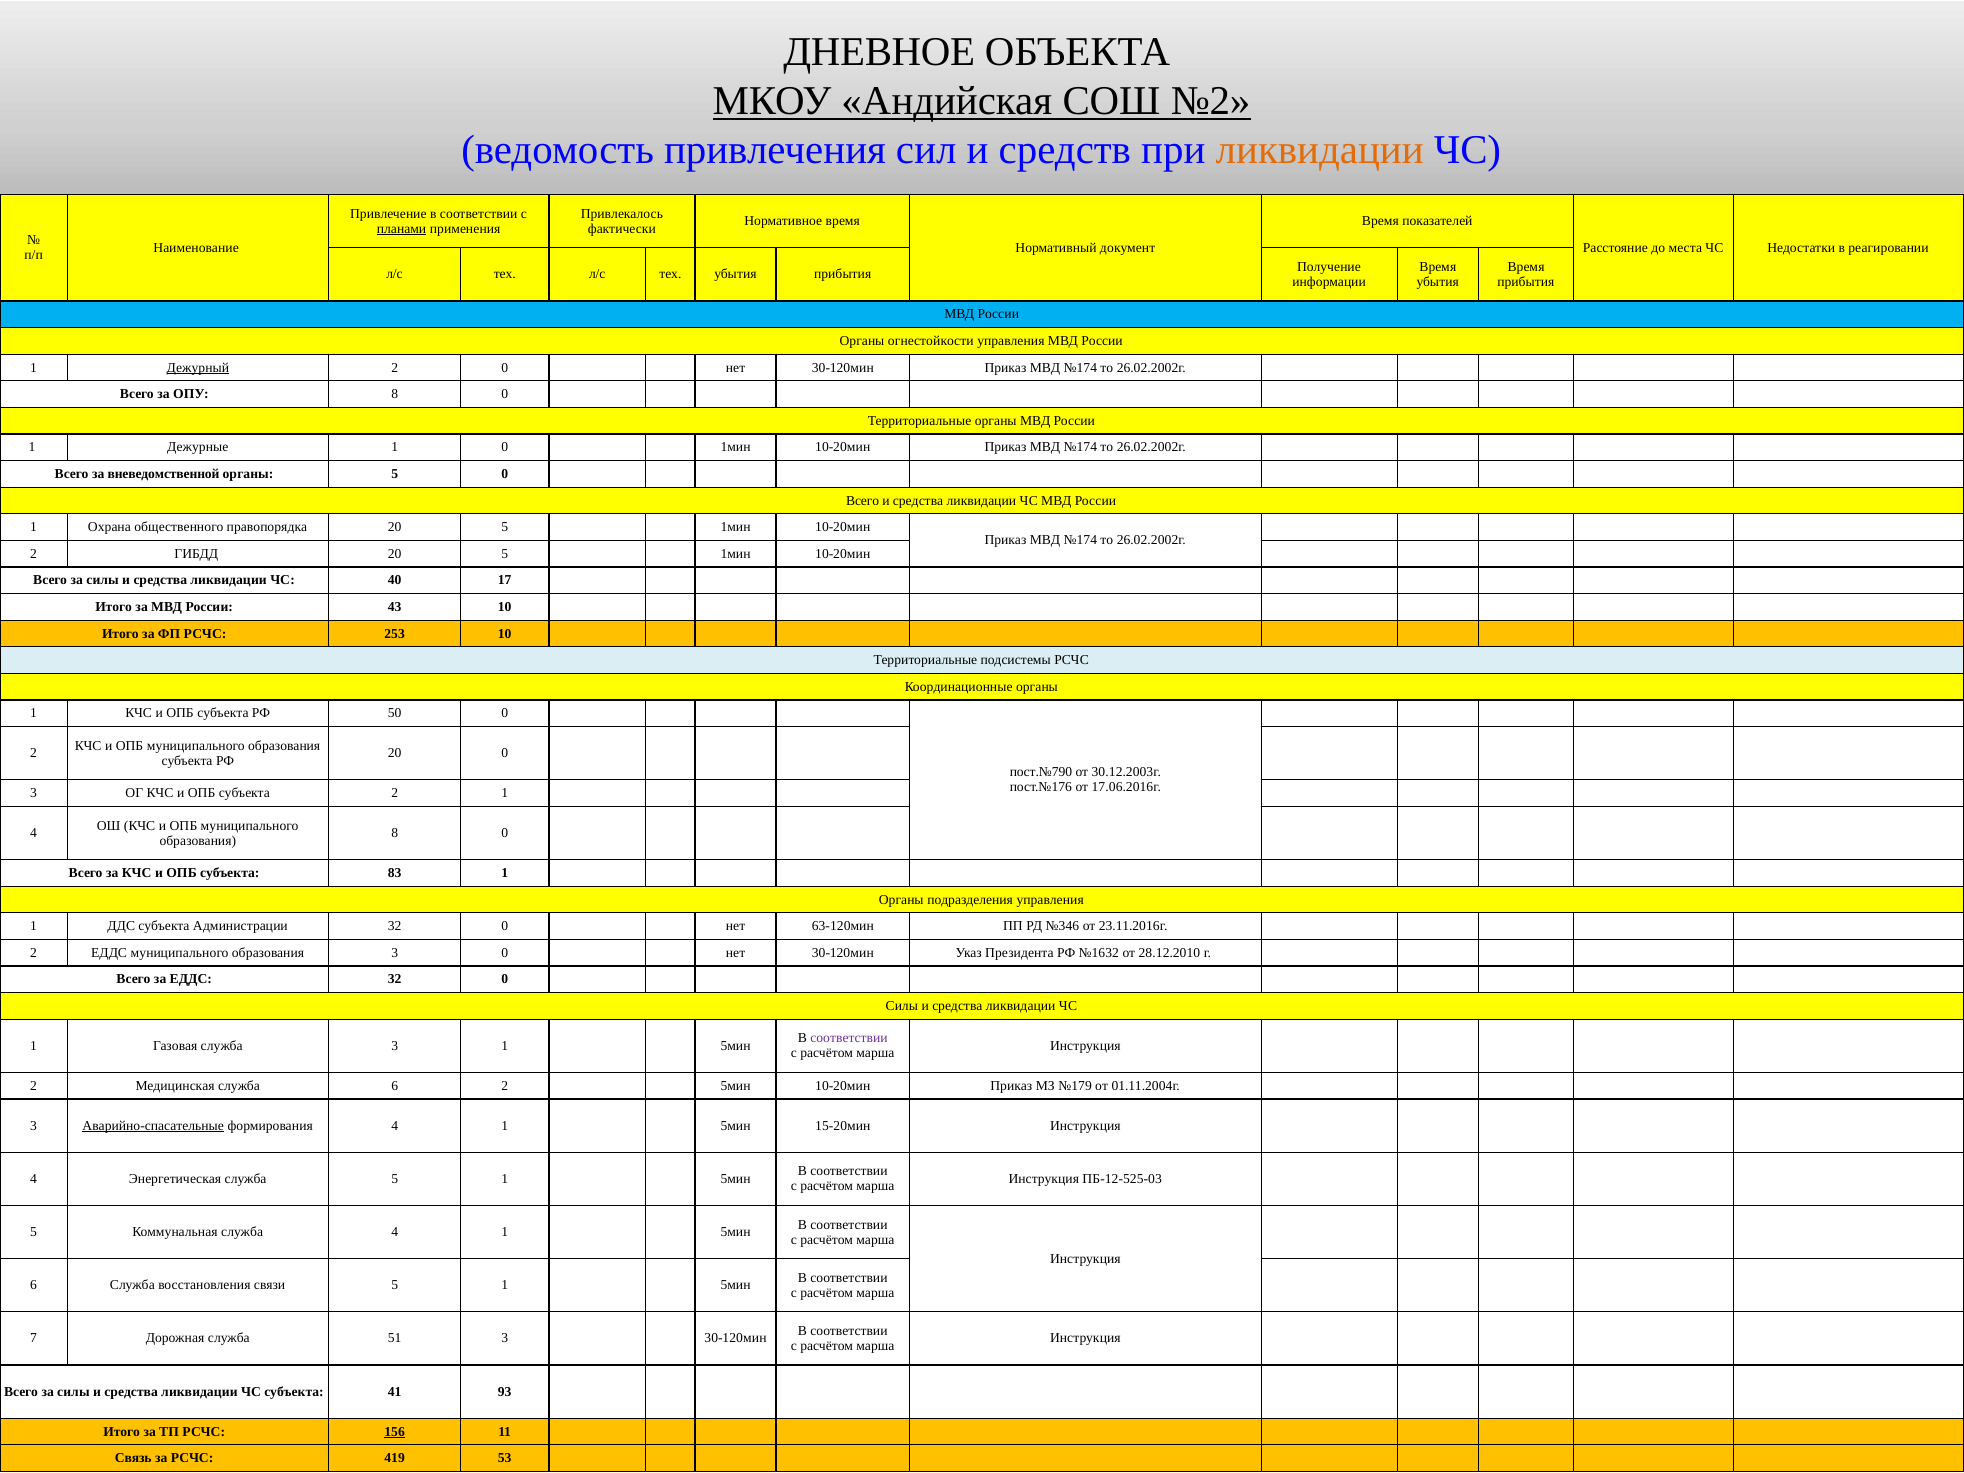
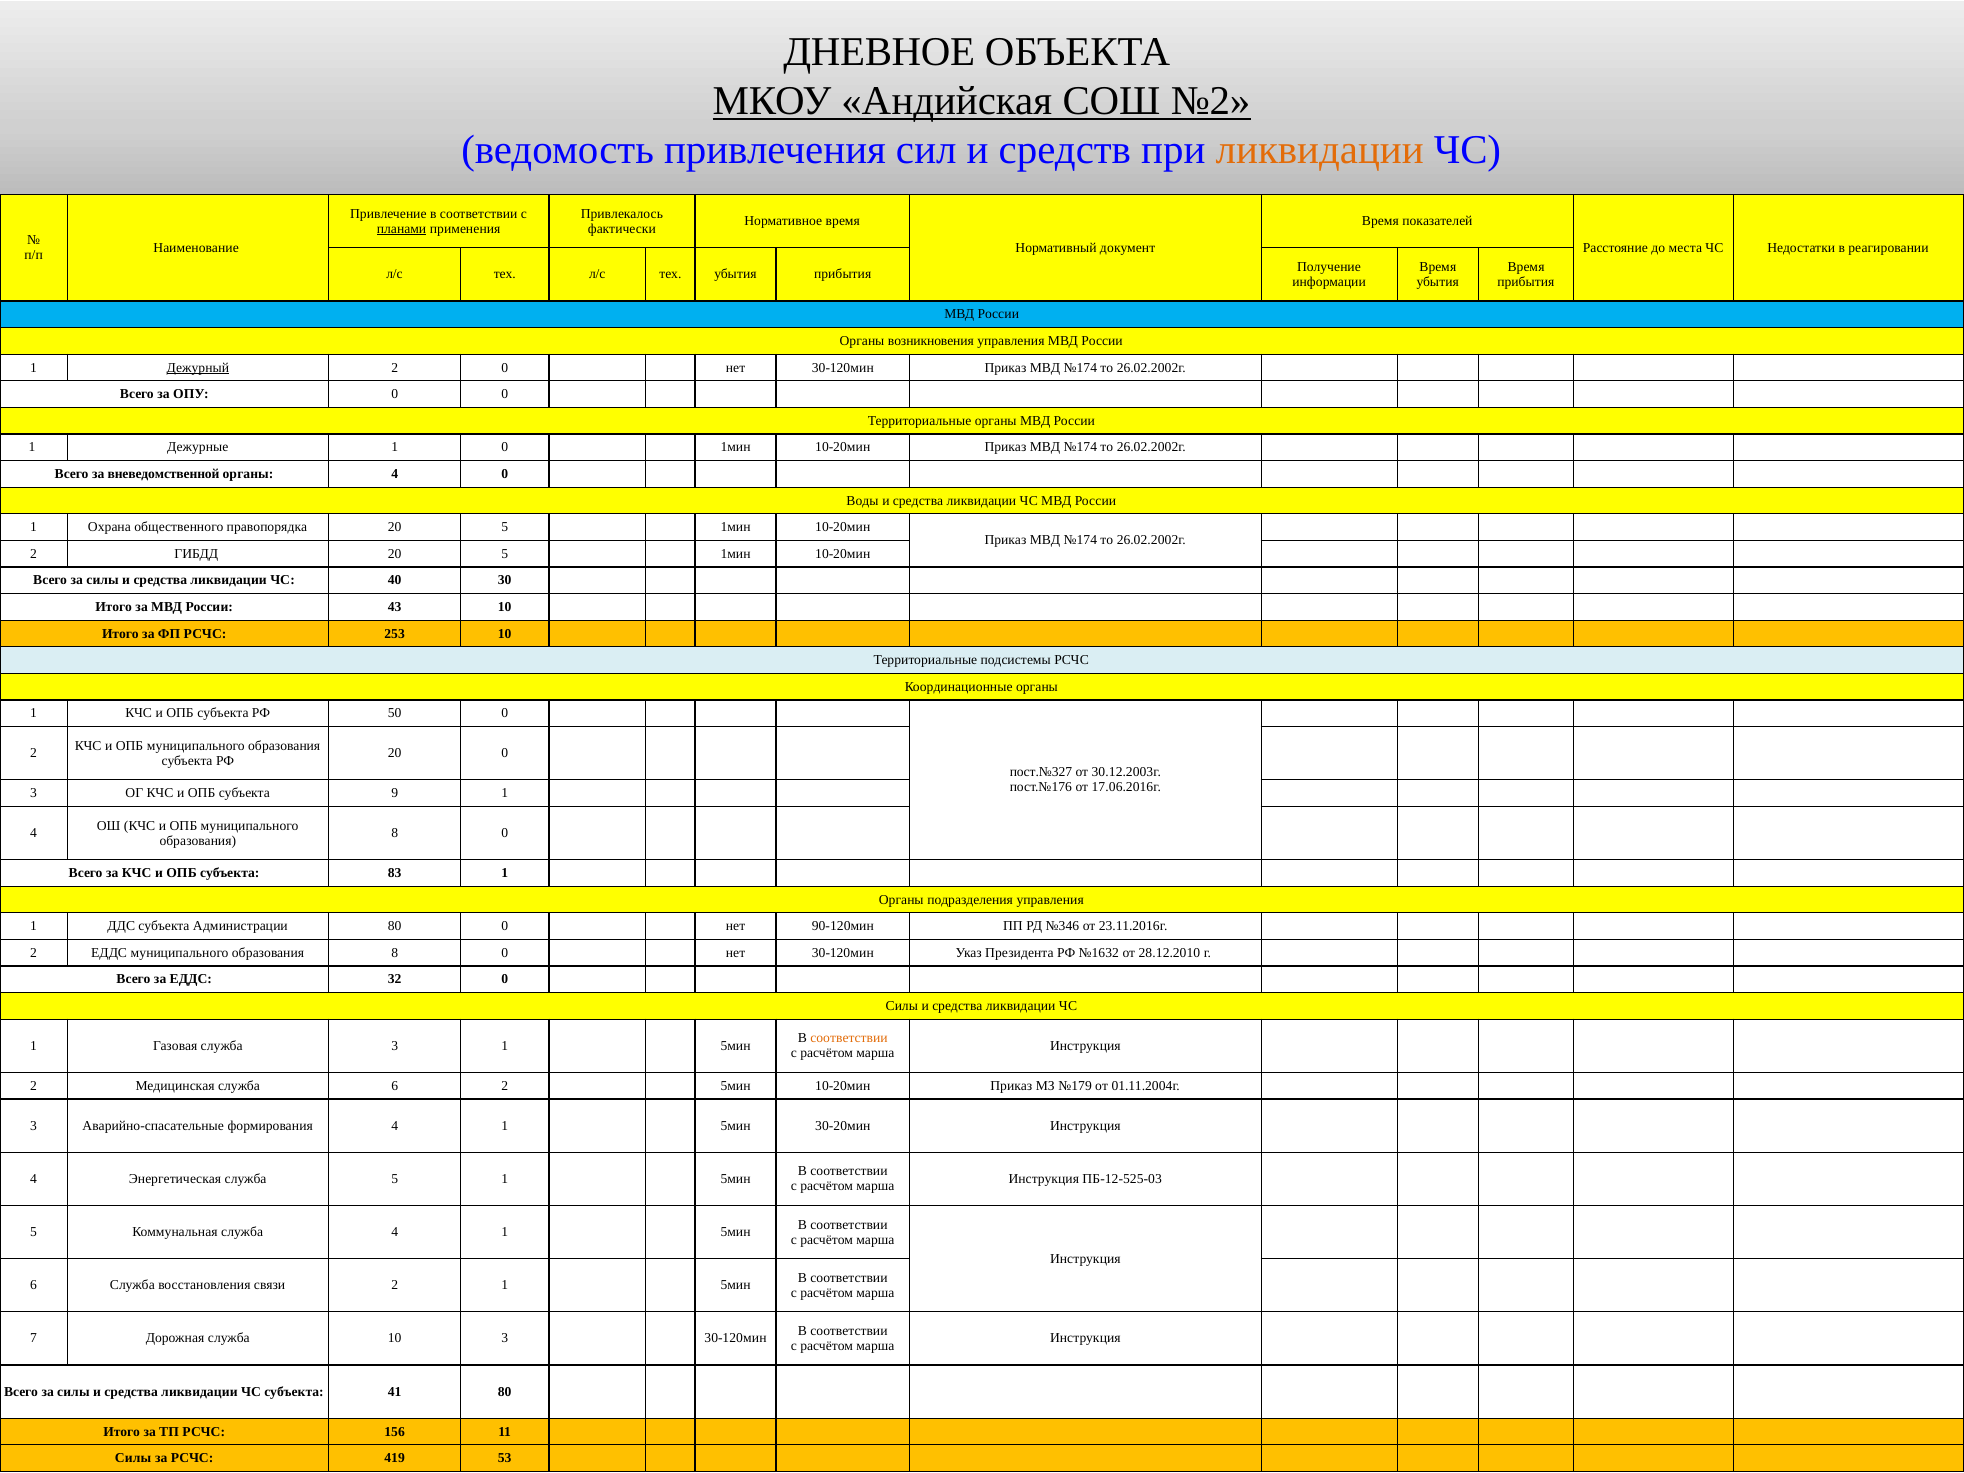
огнестойкости: огнестойкости -> возникновения
ОПУ 8: 8 -> 0
органы 5: 5 -> 4
Всего at (863, 501): Всего -> Воды
17: 17 -> 30
пост.№790: пост.№790 -> пост.№327
субъекта 2: 2 -> 9
Администрации 32: 32 -> 80
63-120мин: 63-120мин -> 90-120мин
ЕДДС муниципального образования 3: 3 -> 8
соответствии at (849, 1038) colour: purple -> orange
Аварийно-спасательные underline: present -> none
15-20мин: 15-20мин -> 30-20мин
связи 5: 5 -> 2
служба 51: 51 -> 10
41 93: 93 -> 80
156 underline: present -> none
Связь at (133, 1458): Связь -> Силы
